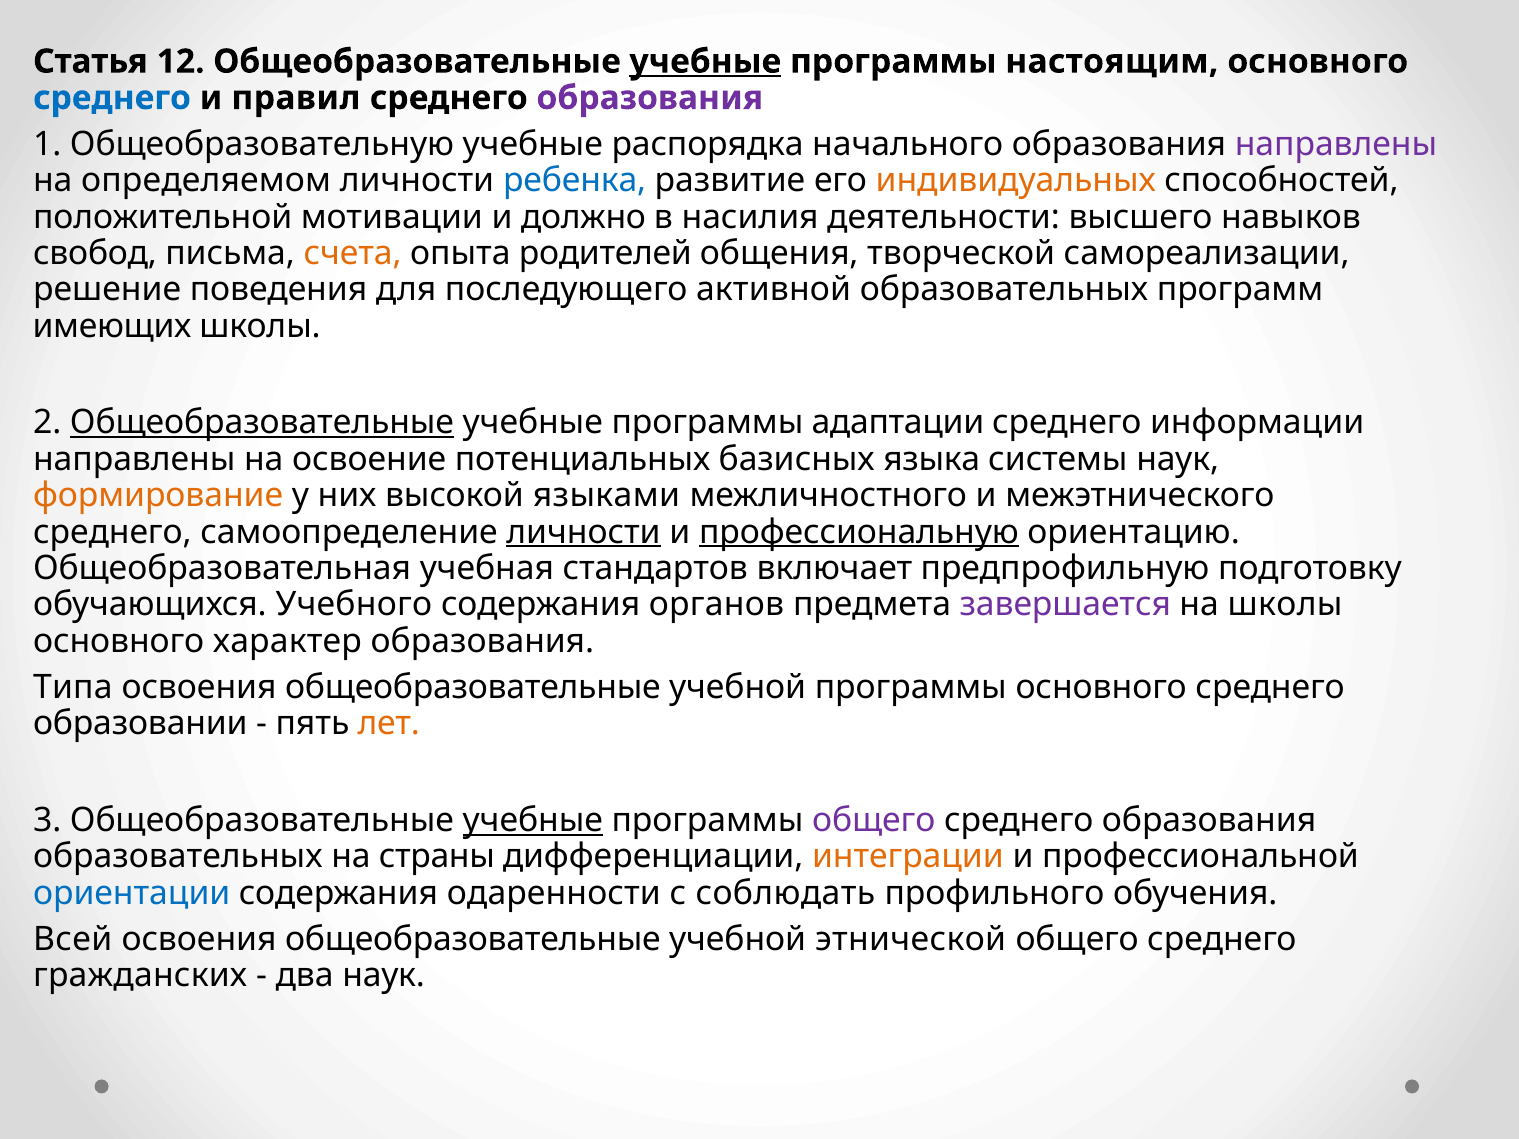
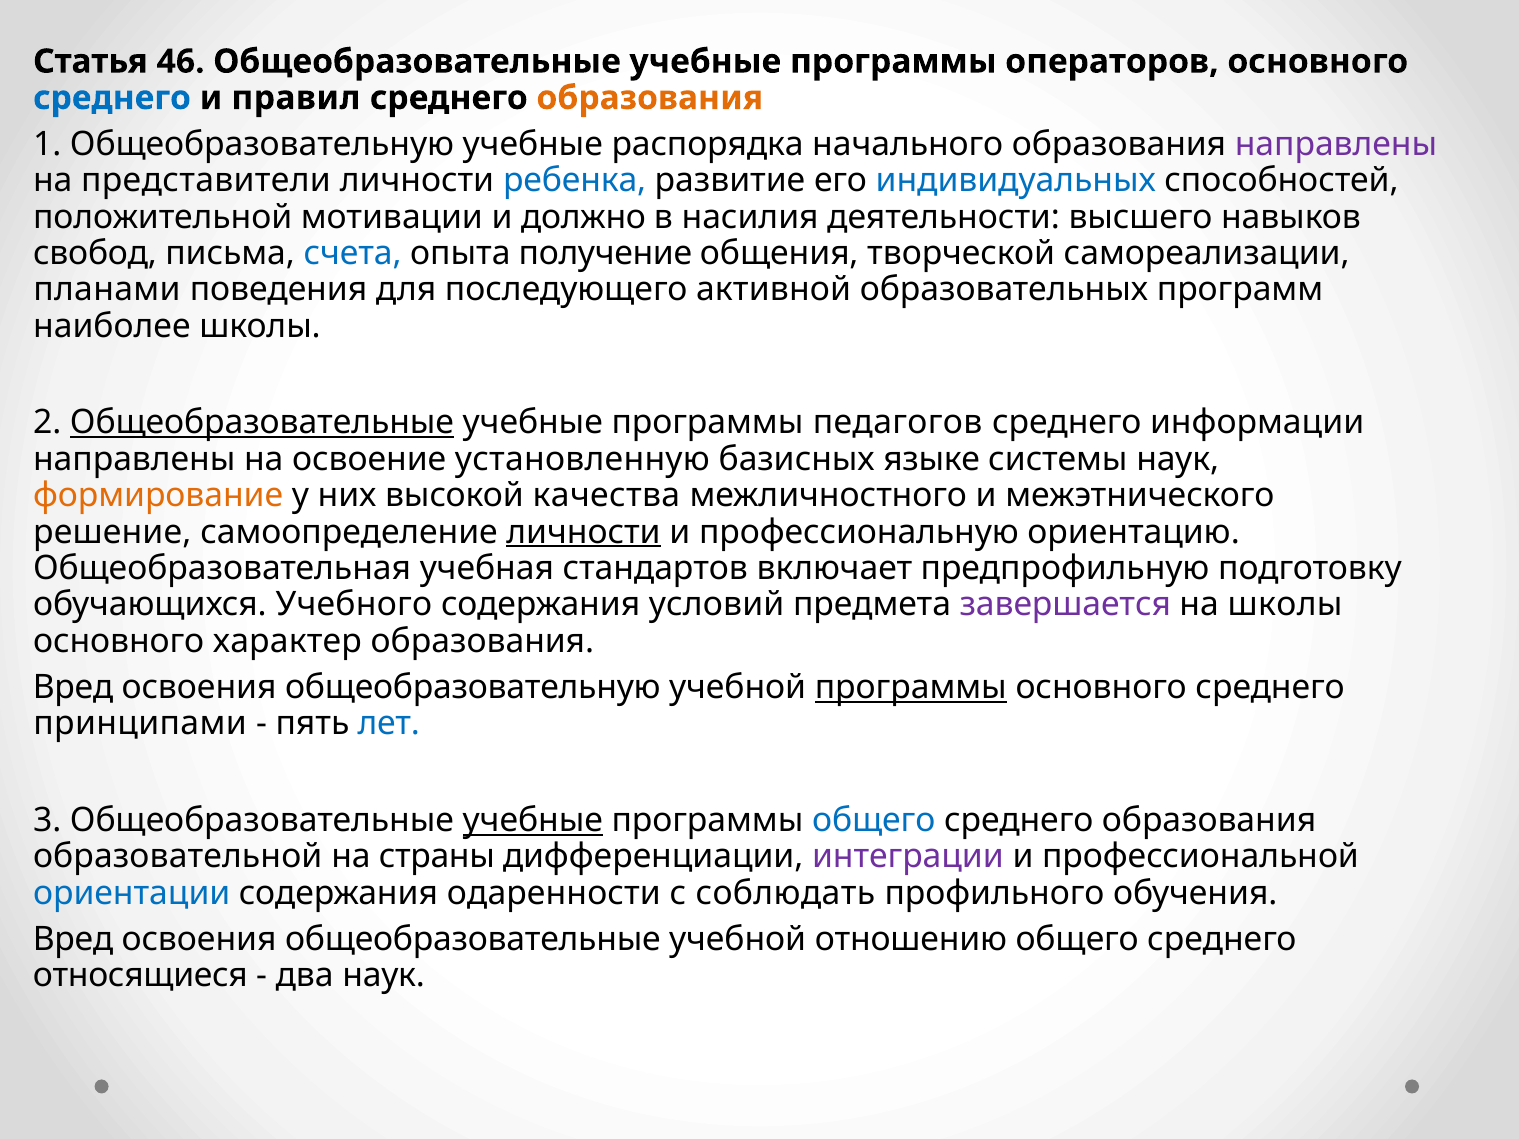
12: 12 -> 46
учебные at (705, 62) underline: present -> none
настоящим: настоящим -> операторов
образования at (650, 98) colour: purple -> orange
определяемом: определяемом -> представители
индивидуальных colour: orange -> blue
счета colour: orange -> blue
родителей: родителей -> получение
решение: решение -> планами
имеющих: имеющих -> наиболее
адаптации: адаптации -> педагогов
потенциальных: потенциальных -> установленную
языка: языка -> языке
языками: языками -> качества
среднего at (112, 532): среднего -> решение
профессиональную underline: present -> none
органов: органов -> условий
Типа at (73, 688): Типа -> Вред
общеобразовательные at (473, 688): общеобразовательные -> общеобразовательную
программы at (911, 688) underline: none -> present
образовании: образовании -> принципами
лет colour: orange -> blue
общего at (874, 820) colour: purple -> blue
образовательных at (178, 857): образовательных -> образовательной
интеграции colour: orange -> purple
Всей at (73, 940): Всей -> Вред
этнической: этнической -> отношению
гражданских: гражданских -> относящиеся
